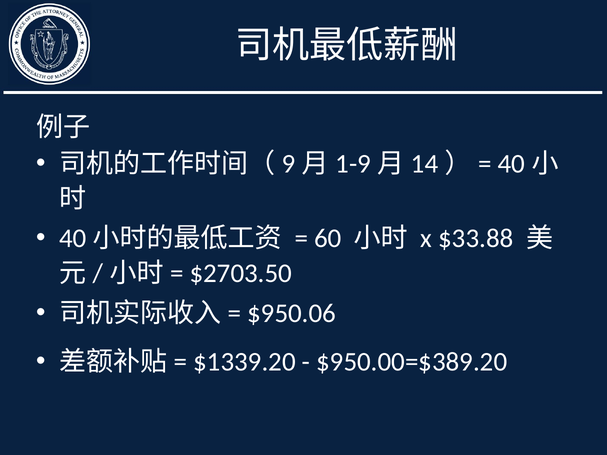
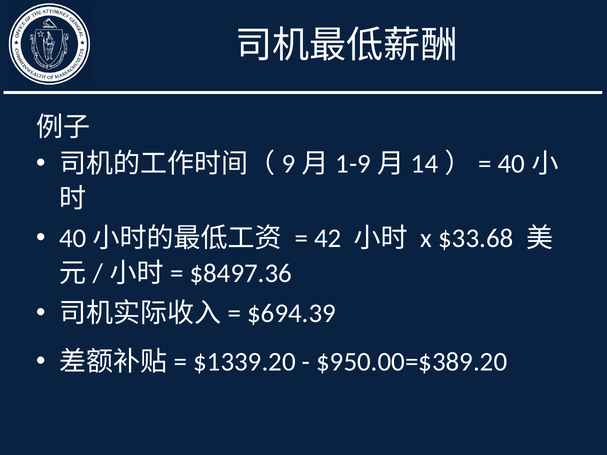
60: 60 -> 42
$33.88: $33.88 -> $33.68
$2703.50: $2703.50 -> $8497.36
$950.06: $950.06 -> $694.39
